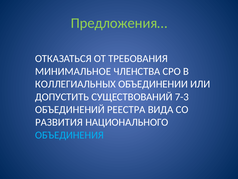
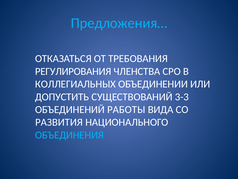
Предложения… colour: light green -> light blue
МИНИМАЛЬНОЕ: МИНИМАЛЬНОЕ -> РЕГУЛИРОВАНИЯ
7-3: 7-3 -> 3-3
РЕЕСТРА: РЕЕСТРА -> РАБОТЫ
